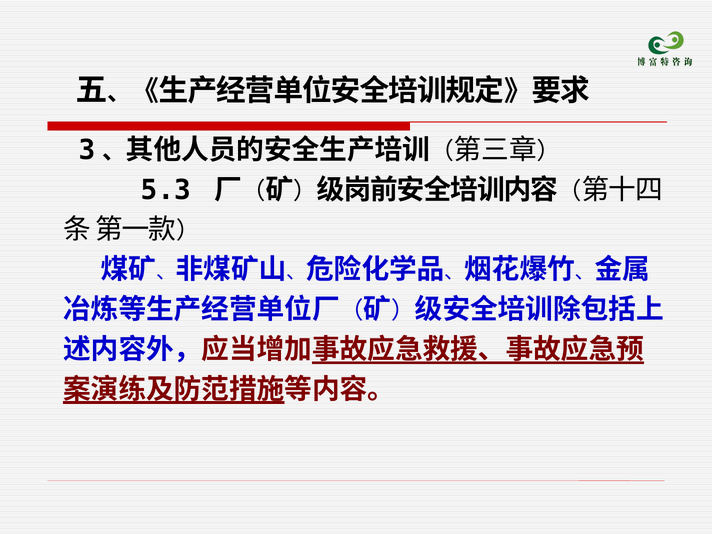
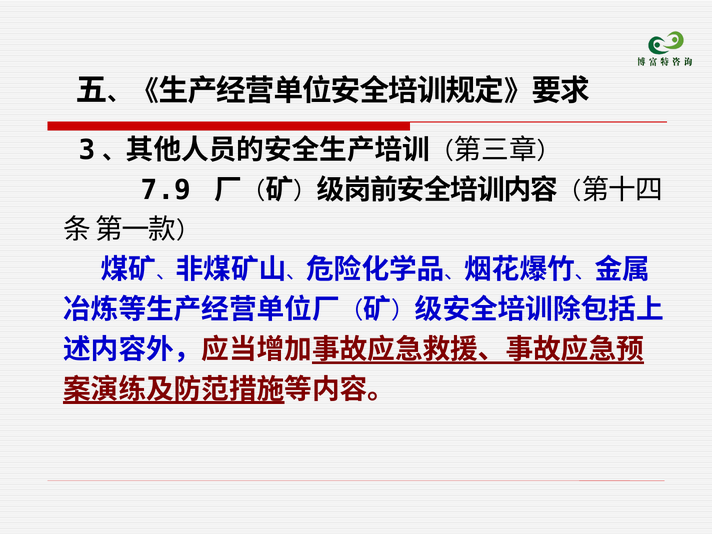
5.3: 5.3 -> 7.9
